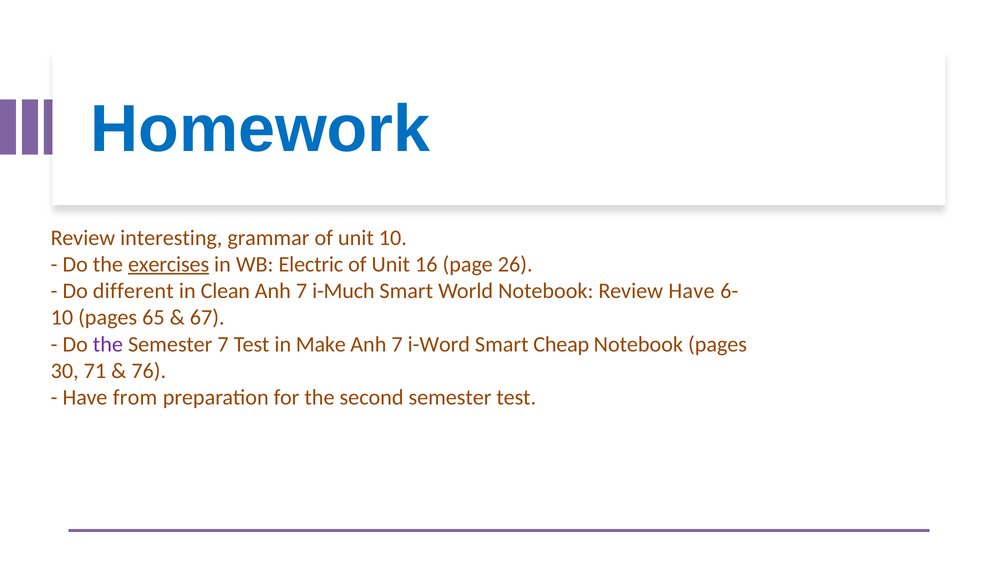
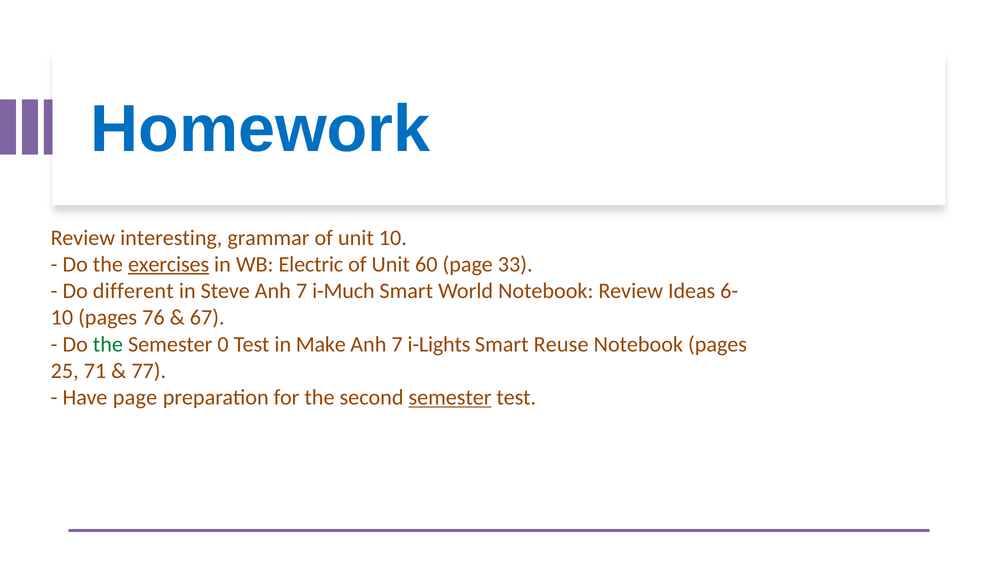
16: 16 -> 60
26: 26 -> 33
Clean: Clean -> Steve
Review Have: Have -> Ideas
65: 65 -> 76
the at (108, 344) colour: purple -> green
Semester 7: 7 -> 0
i-Word: i-Word -> i-Lights
Cheap: Cheap -> Reuse
30: 30 -> 25
76: 76 -> 77
Have from: from -> page
semester at (450, 398) underline: none -> present
